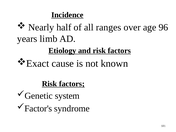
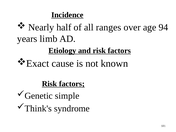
96: 96 -> 94
system: system -> simple
Factor's: Factor's -> Think's
